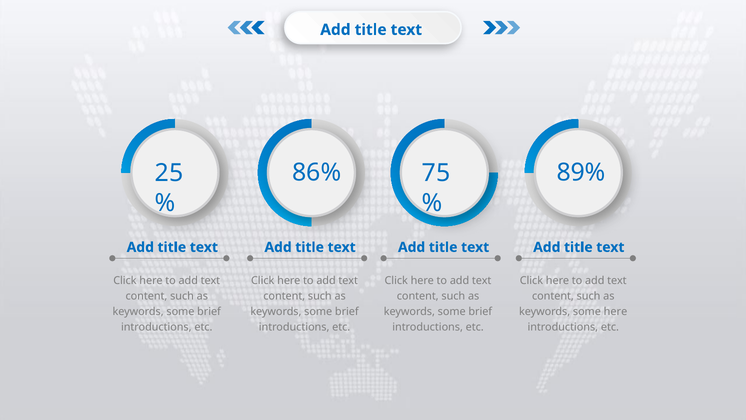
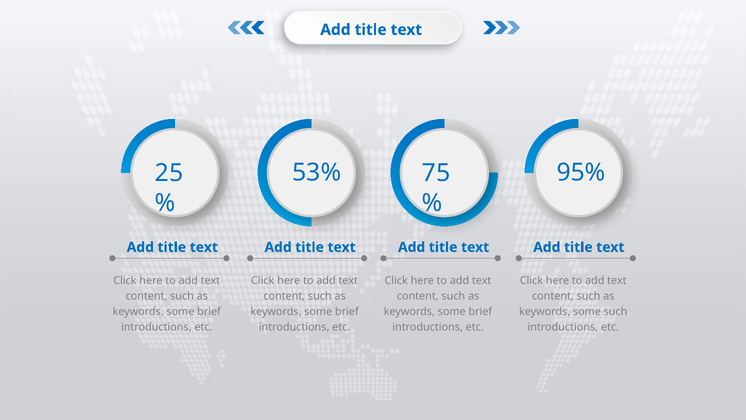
86%: 86% -> 53%
89%: 89% -> 95%
some here: here -> such
